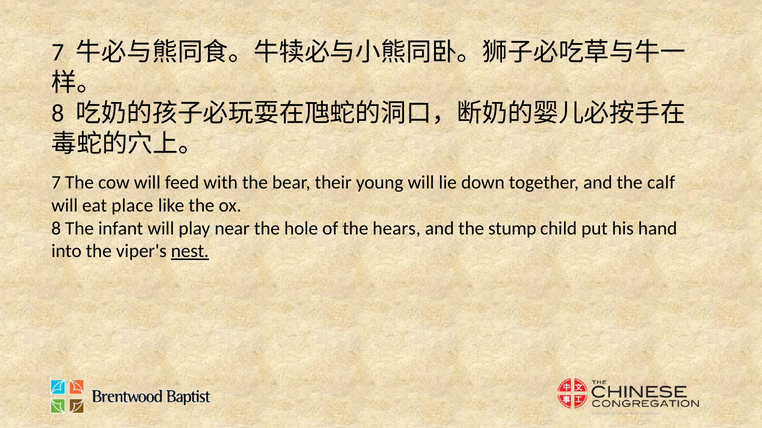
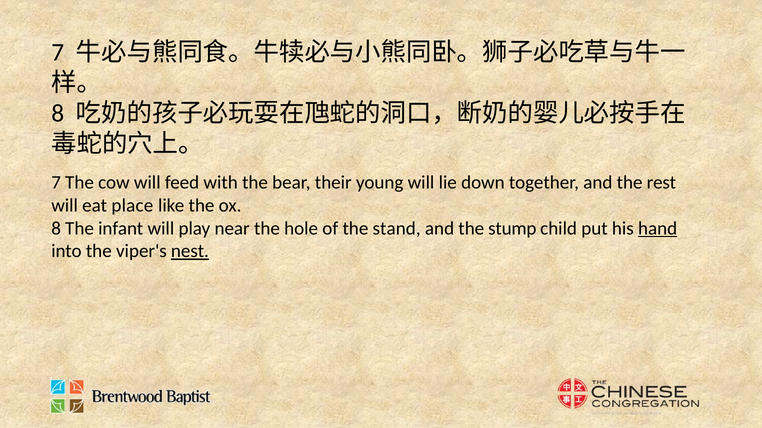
calf: calf -> rest
hears: hears -> stand
hand underline: none -> present
